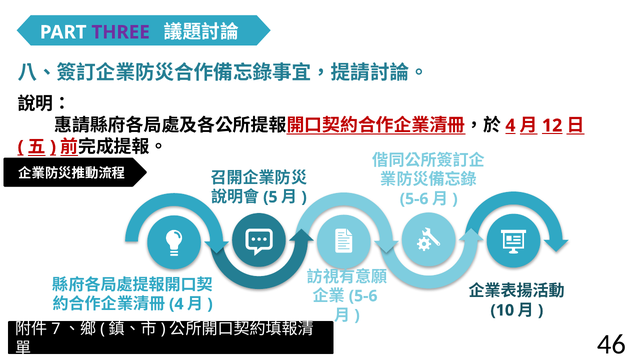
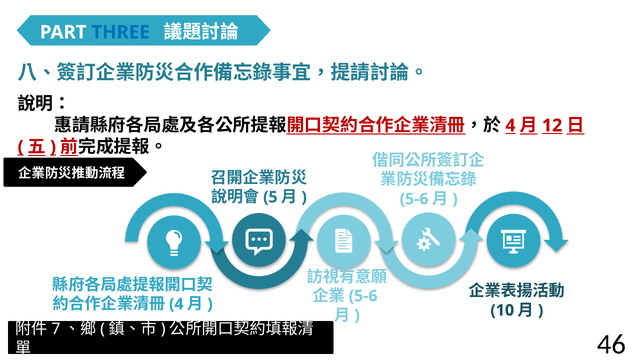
THREE colour: purple -> blue
